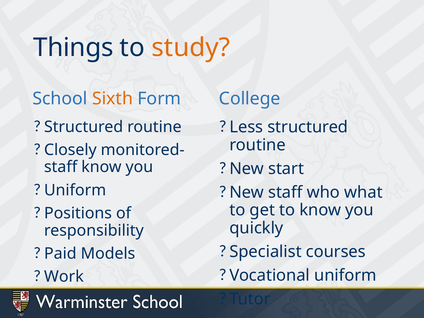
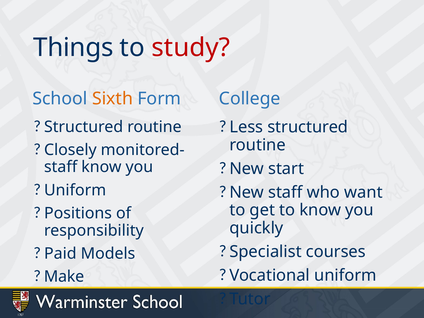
study colour: orange -> red
what: what -> want
Work: Work -> Make
